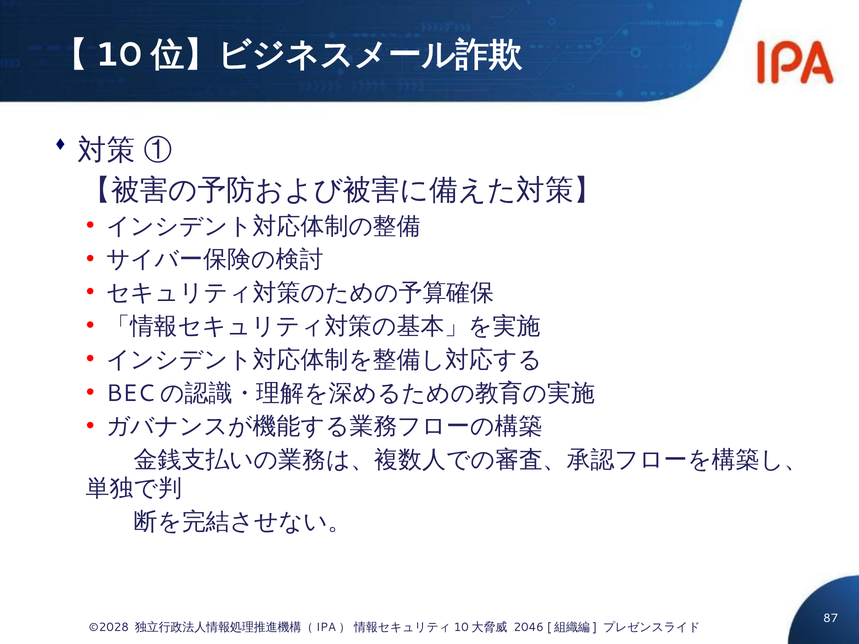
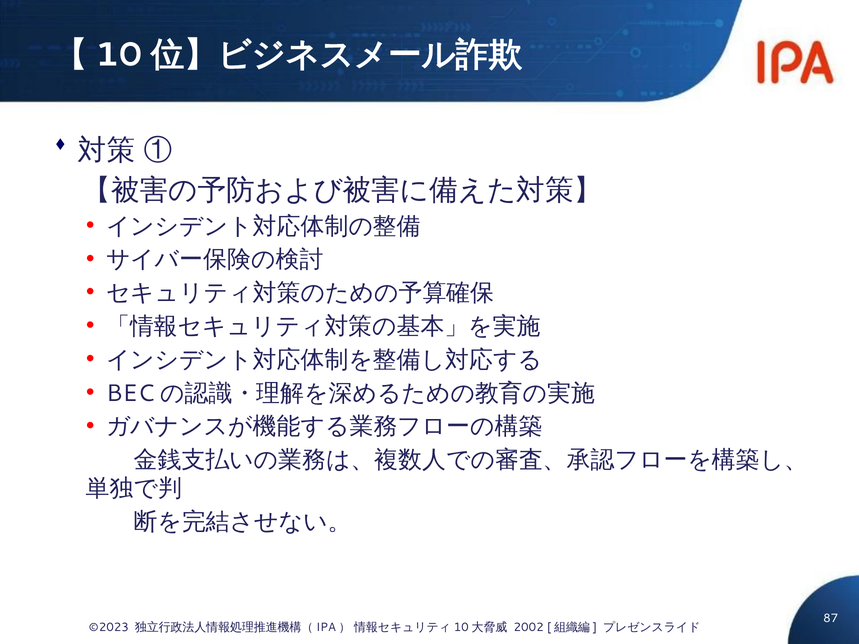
©2028: ©2028 -> ©2023
2046: 2046 -> 2002
